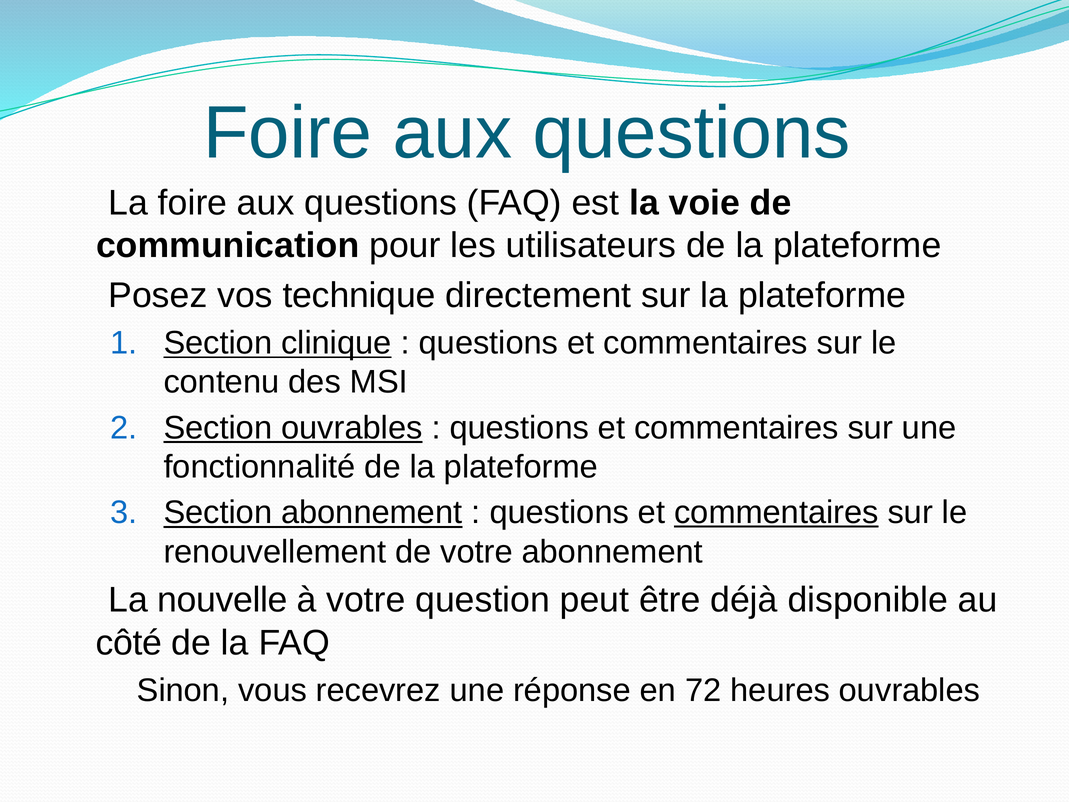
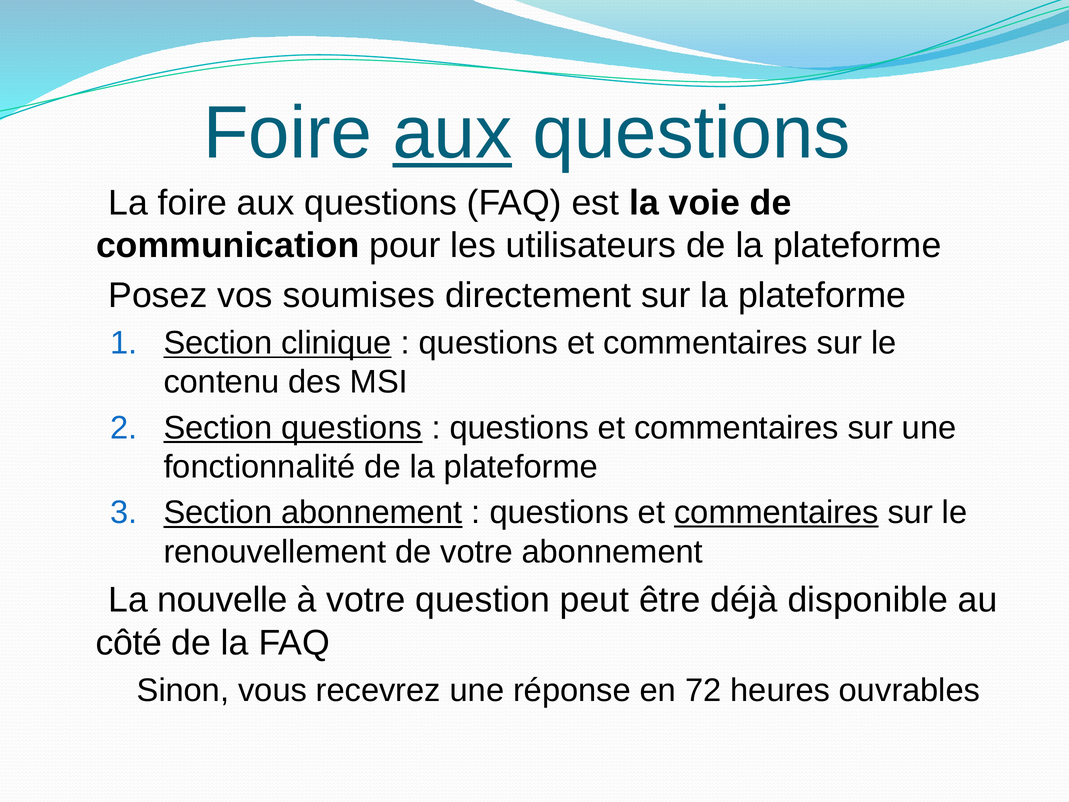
aux at (452, 133) underline: none -> present
technique: technique -> soumises
Section ouvrables: ouvrables -> questions
